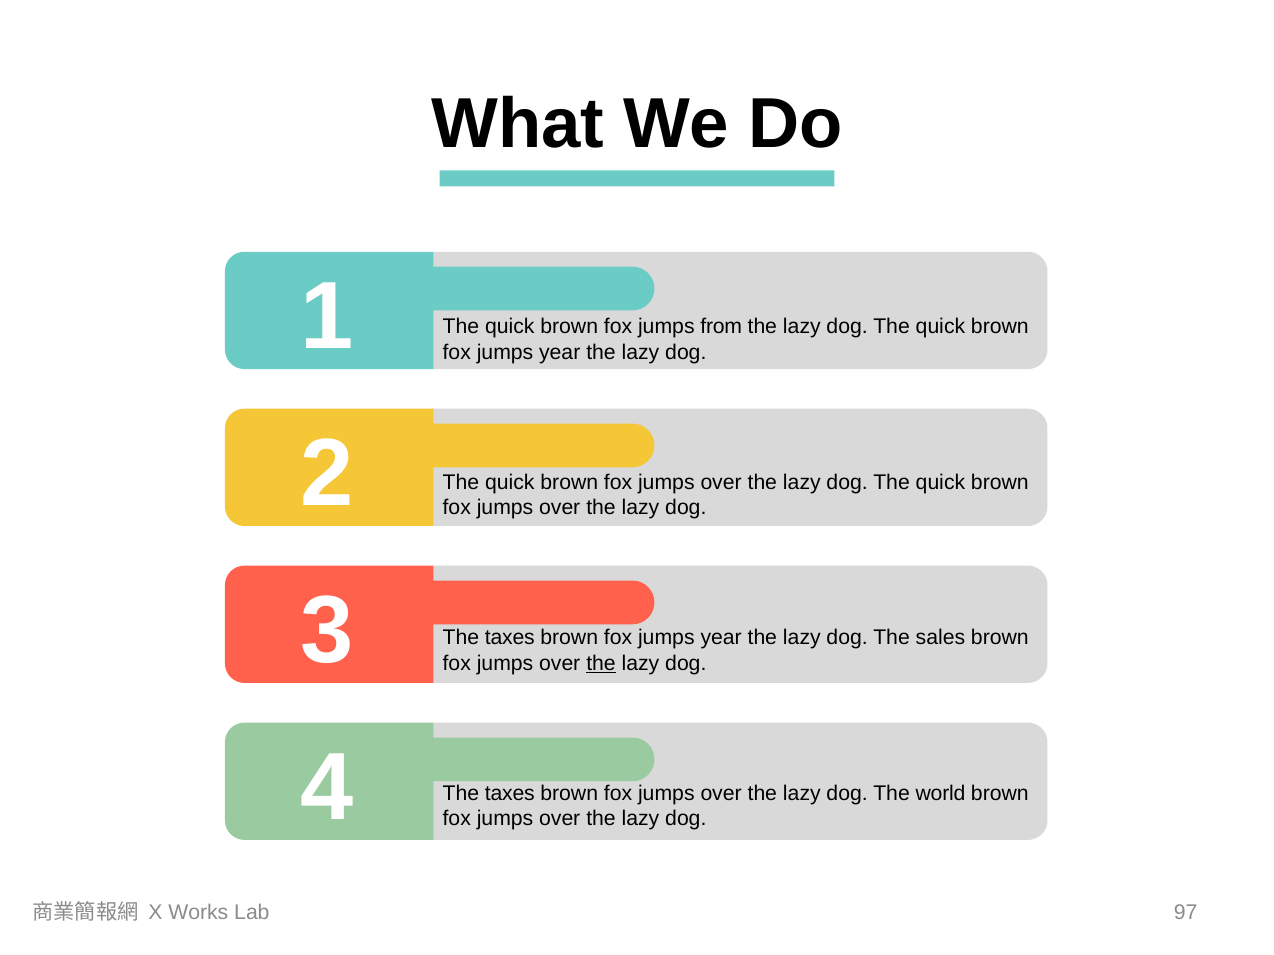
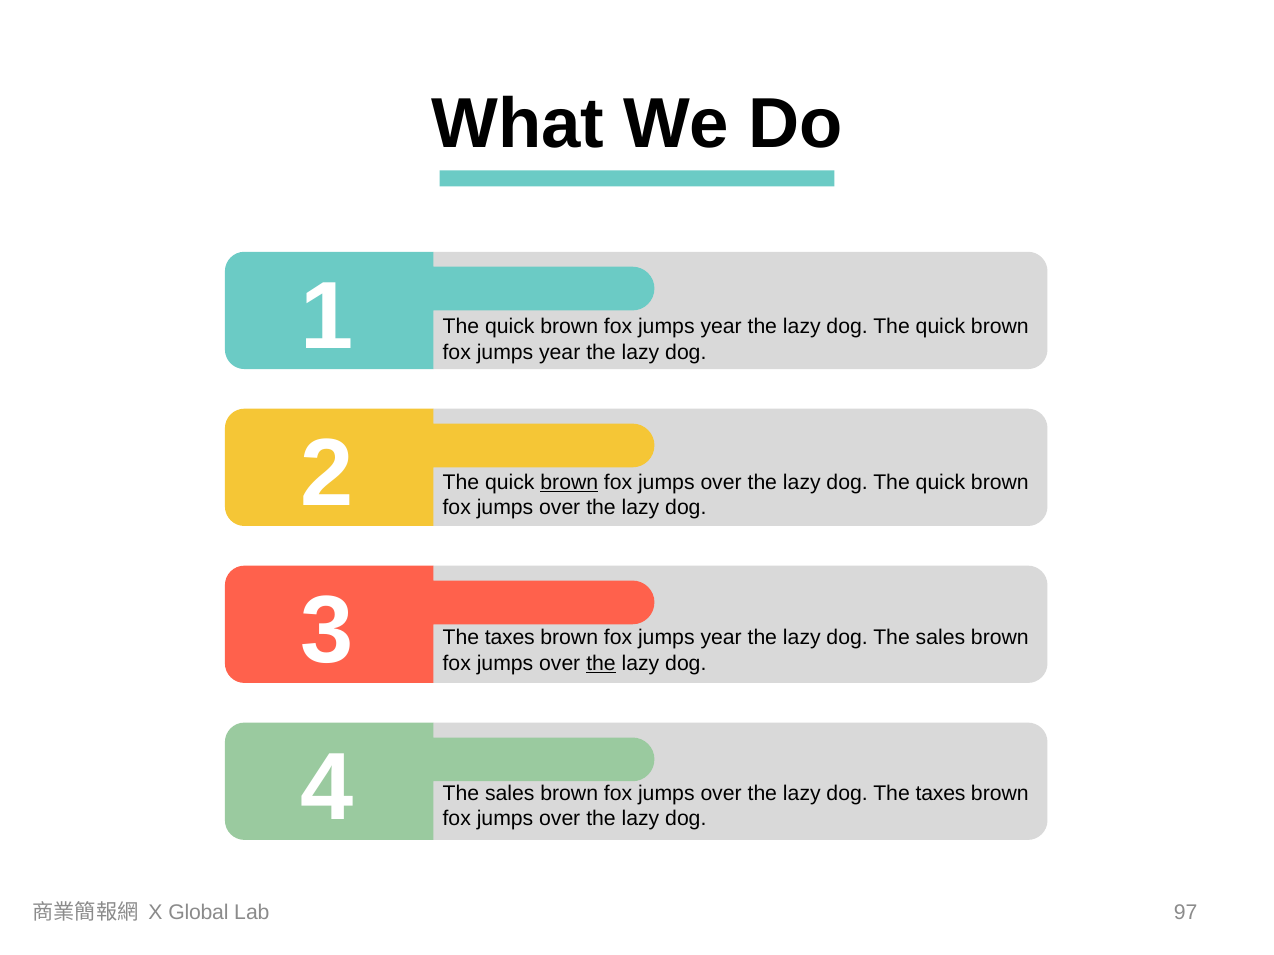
from at (721, 327): from -> year
brown at (569, 482) underline: none -> present
taxes at (510, 794): taxes -> sales
world at (941, 794): world -> taxes
Works: Works -> Global
